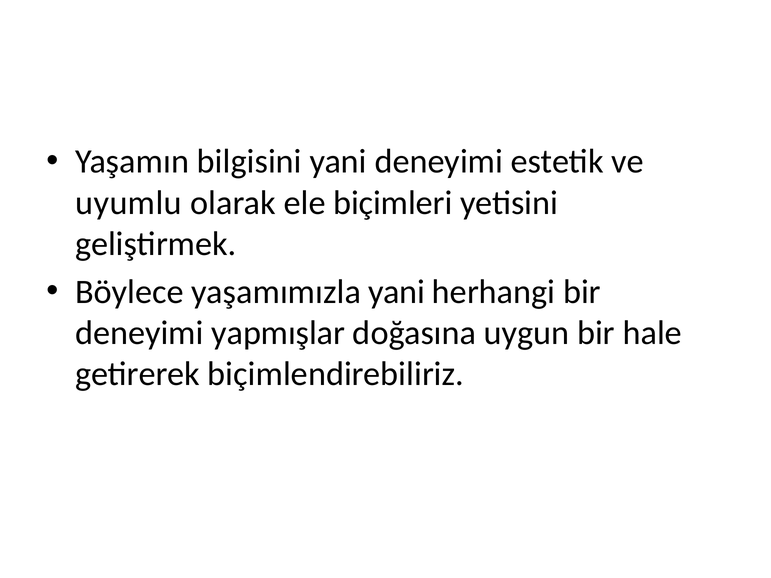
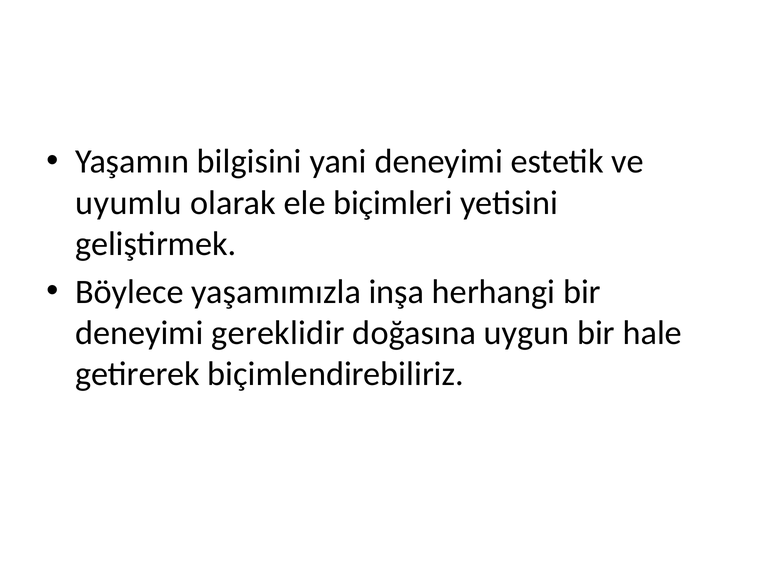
yaşamımızla yani: yani -> inşa
yapmışlar: yapmışlar -> gereklidir
